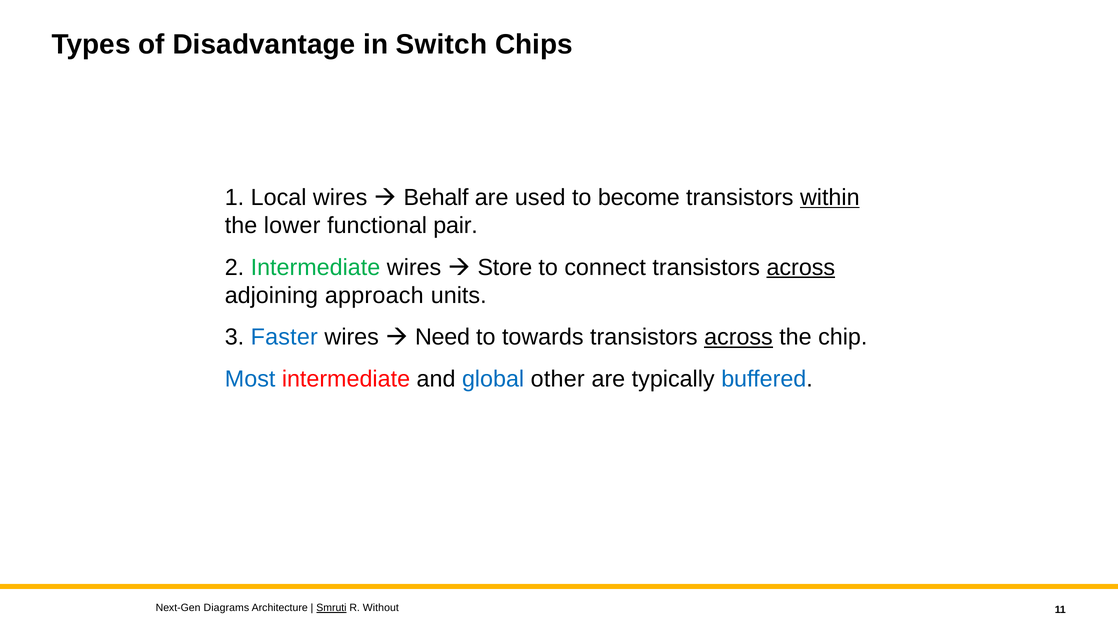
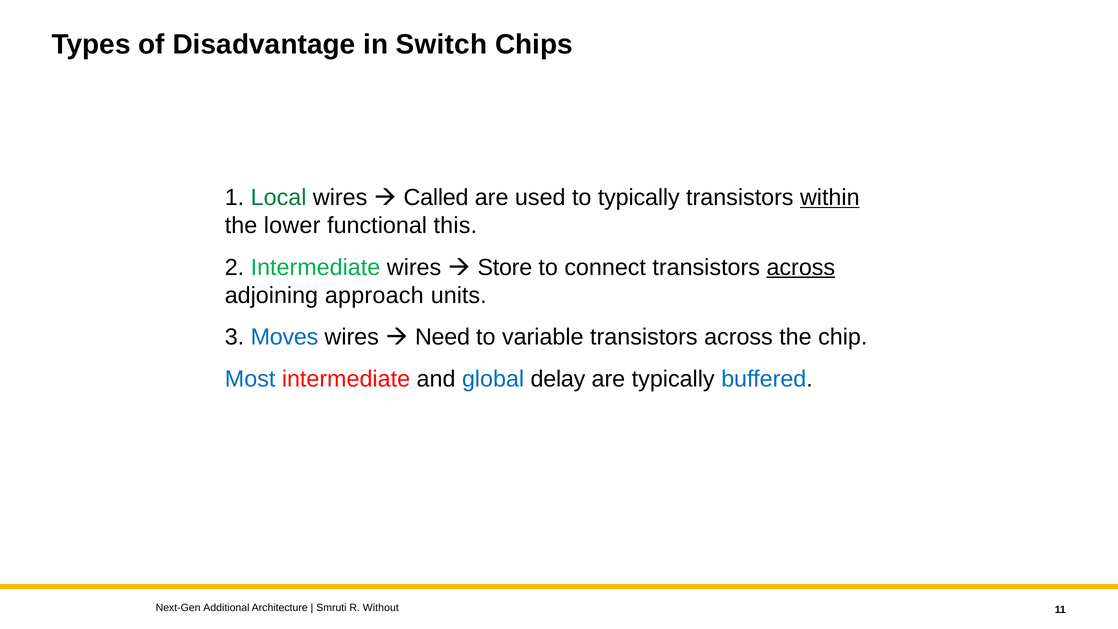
Local colour: black -> green
Behalf: Behalf -> Called
to become: become -> typically
pair: pair -> this
Faster: Faster -> Moves
towards: towards -> variable
across at (738, 337) underline: present -> none
other: other -> delay
Diagrams: Diagrams -> Additional
Smruti underline: present -> none
